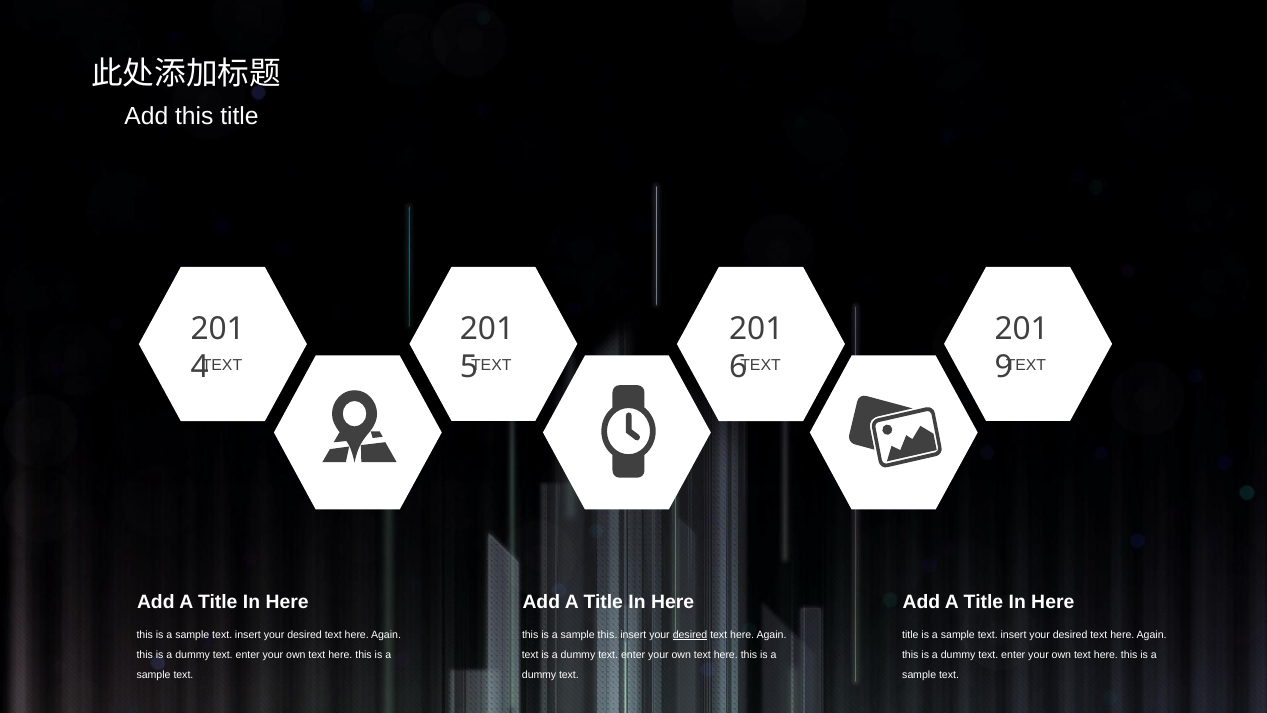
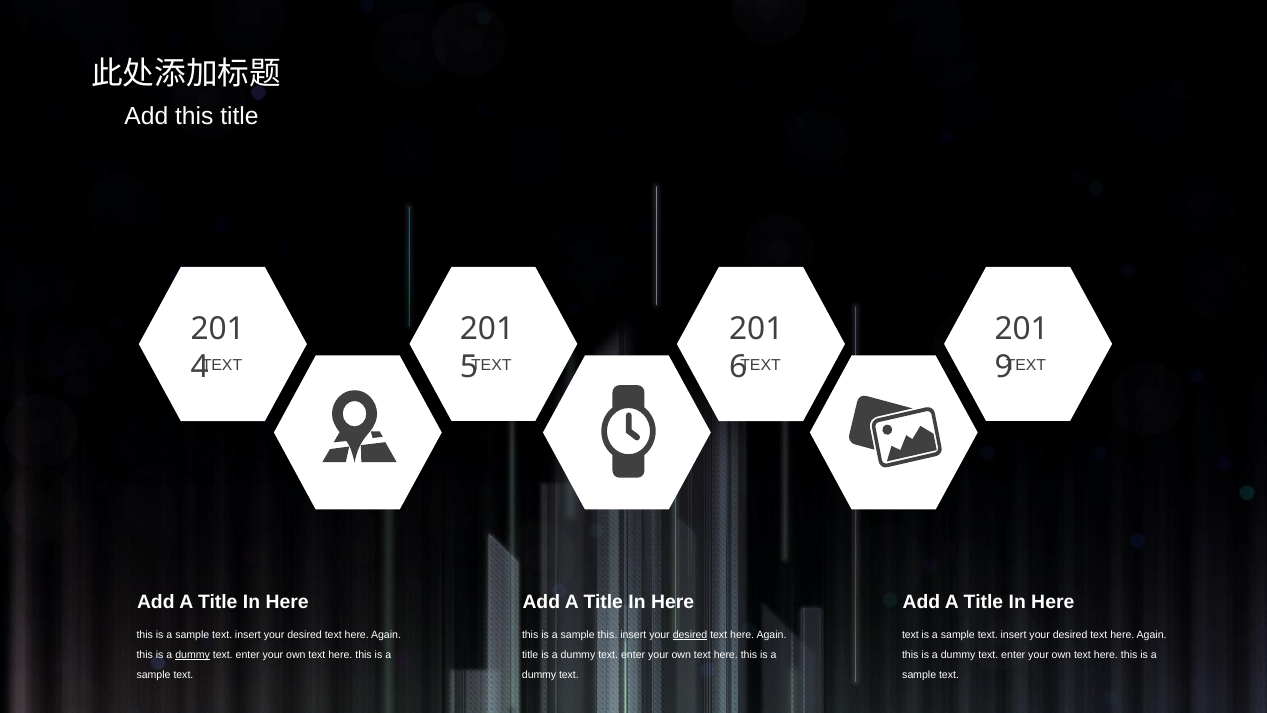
title at (910, 634): title -> text
dummy at (193, 654) underline: none -> present
text at (530, 654): text -> title
